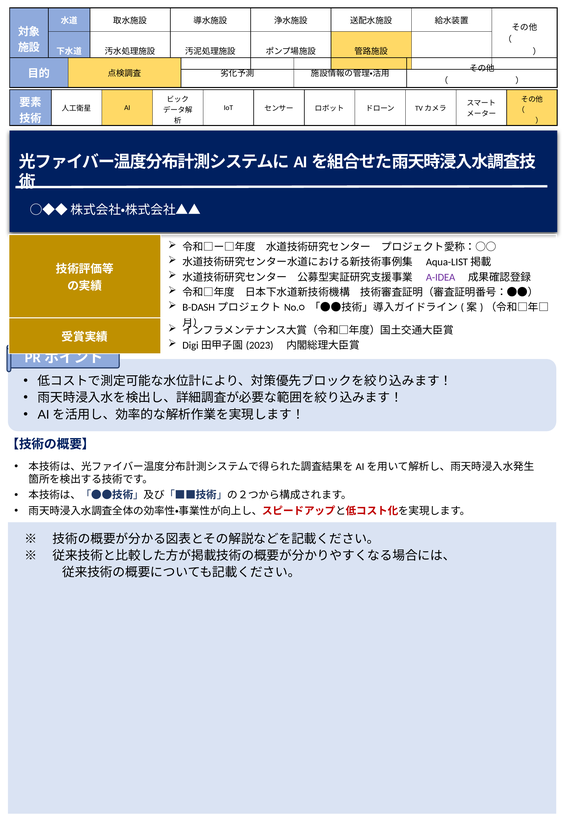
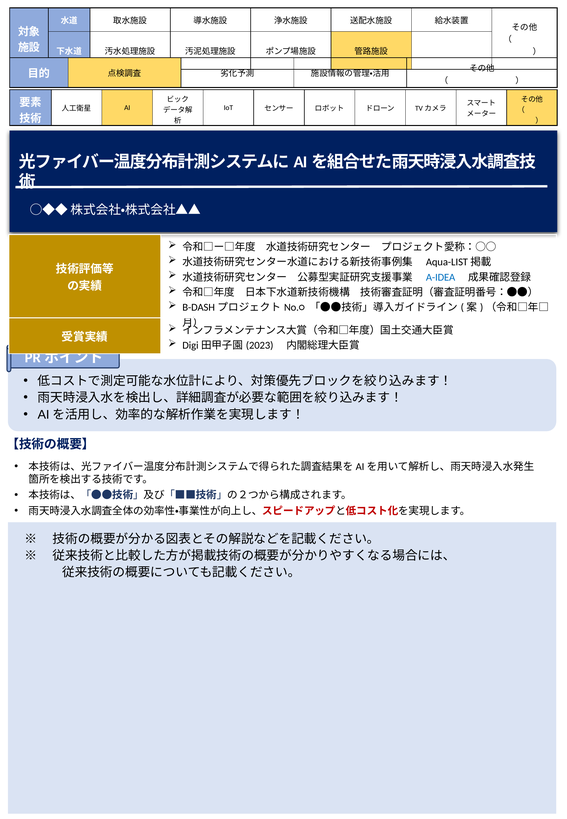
A-IDEA colour: purple -> blue
